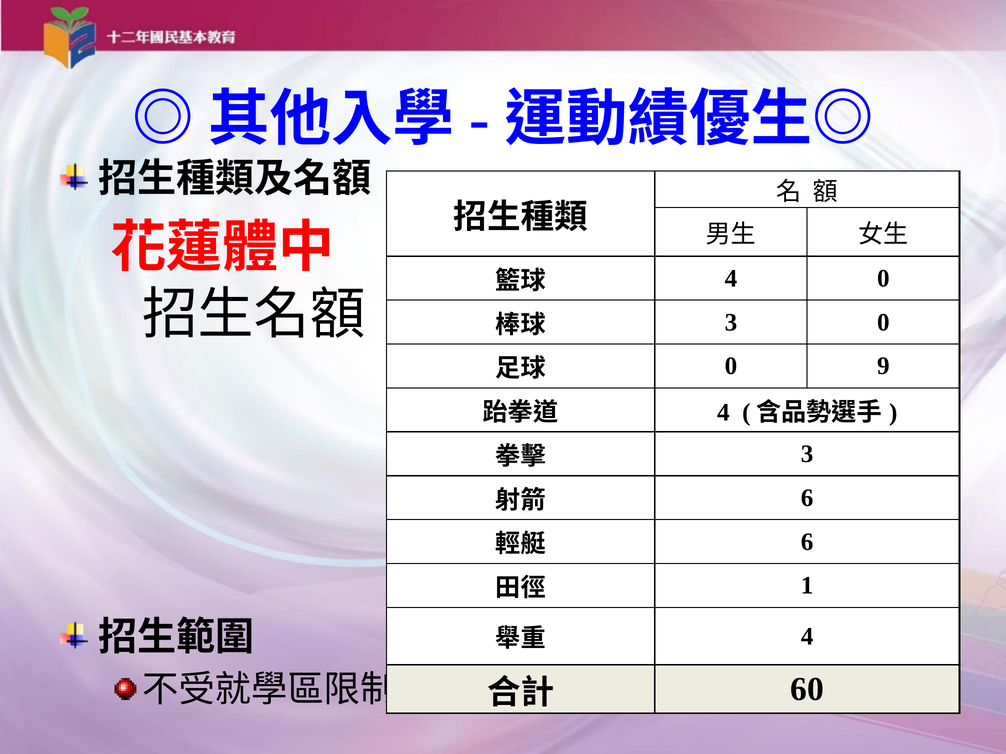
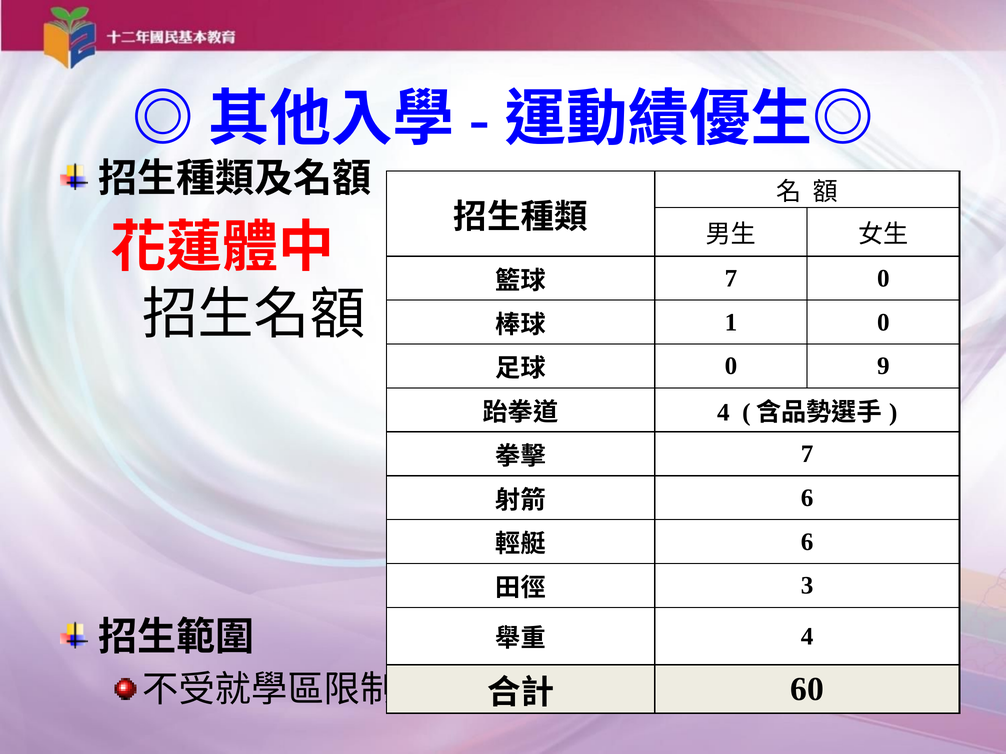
4 at (731, 279): 4 -> 7
3 at (731, 322): 3 -> 1
3 at (807, 454): 3 -> 7
1: 1 -> 3
